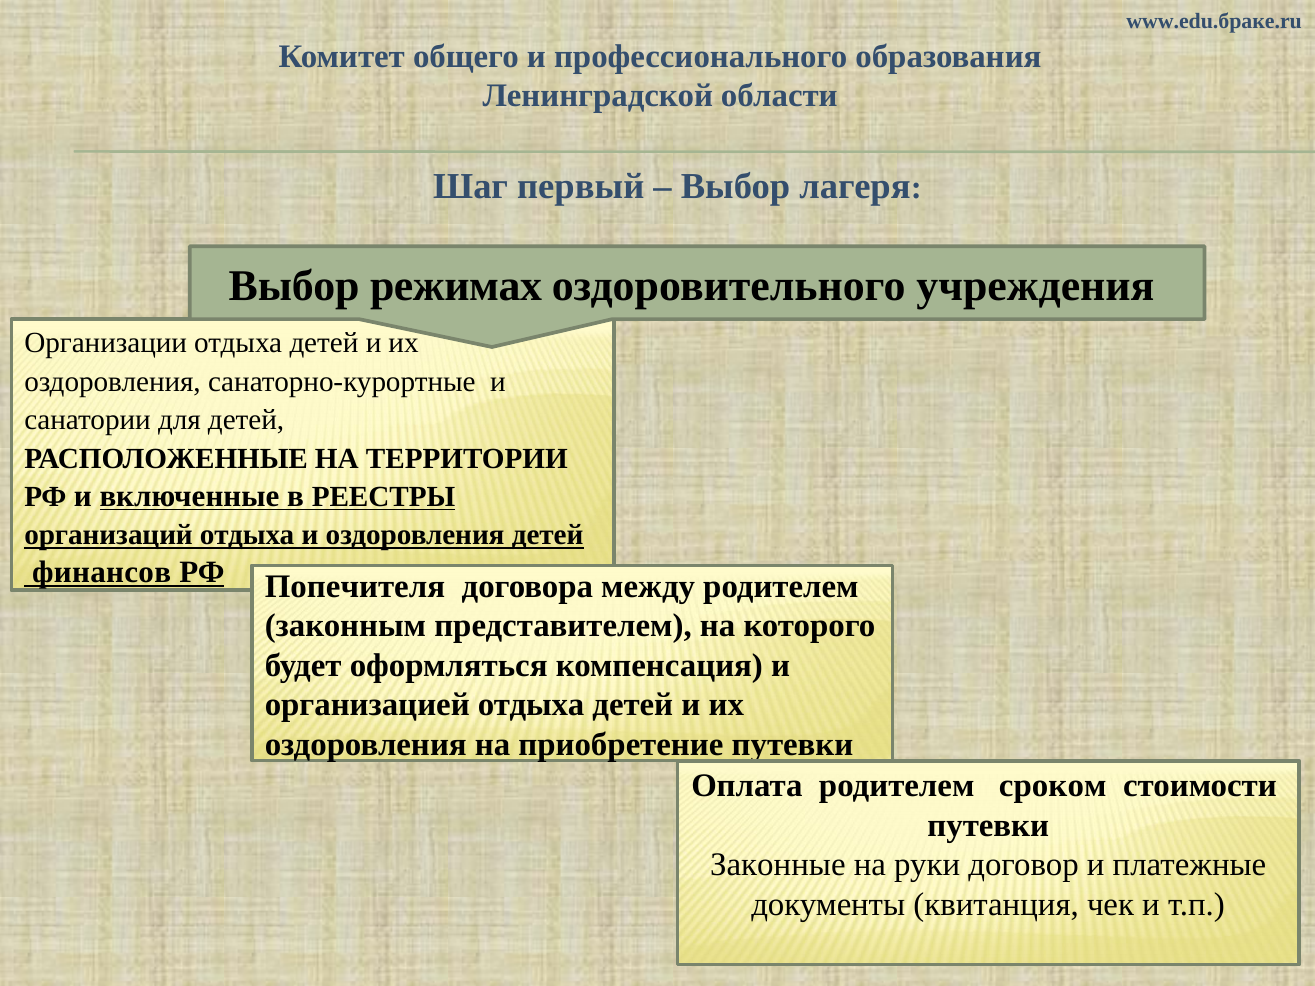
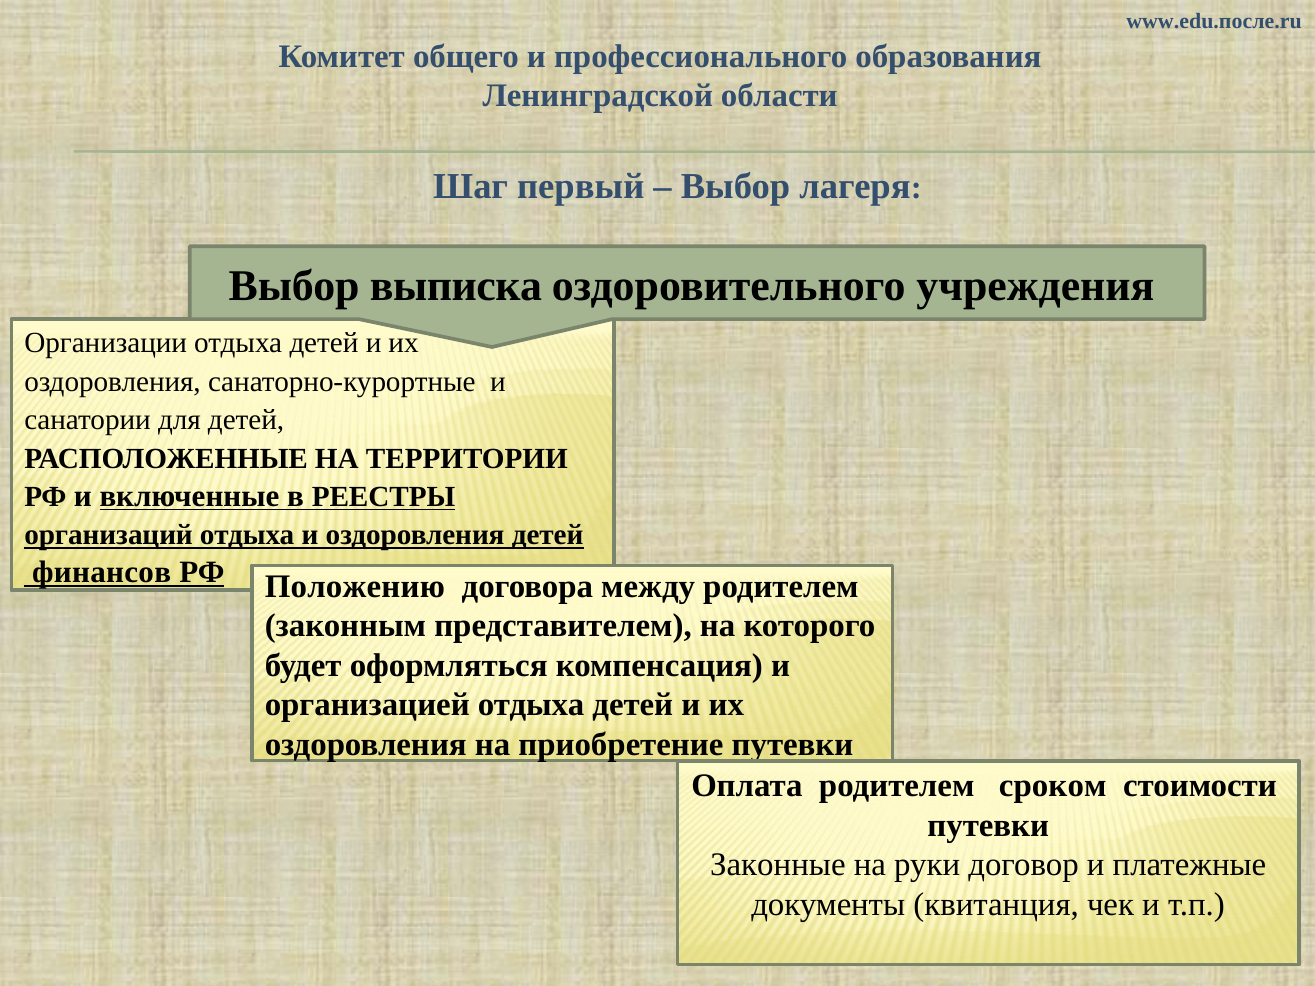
www.edu.браке.ru: www.edu.браке.ru -> www.edu.после.ru
режимах: режимах -> выписка
Попечителя: Попечителя -> Положению
